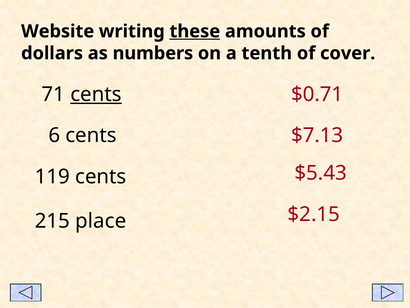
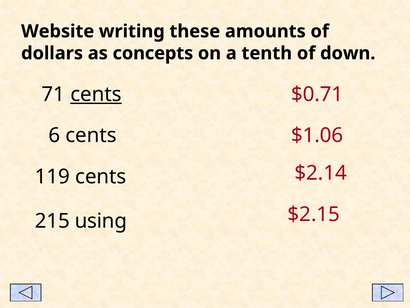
these underline: present -> none
numbers: numbers -> concepts
cover: cover -> down
$7.13: $7.13 -> $1.06
$5.43: $5.43 -> $2.14
place: place -> using
